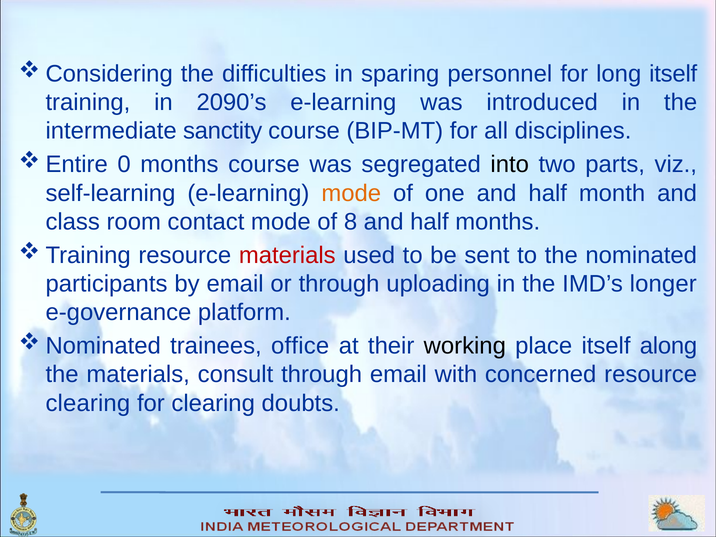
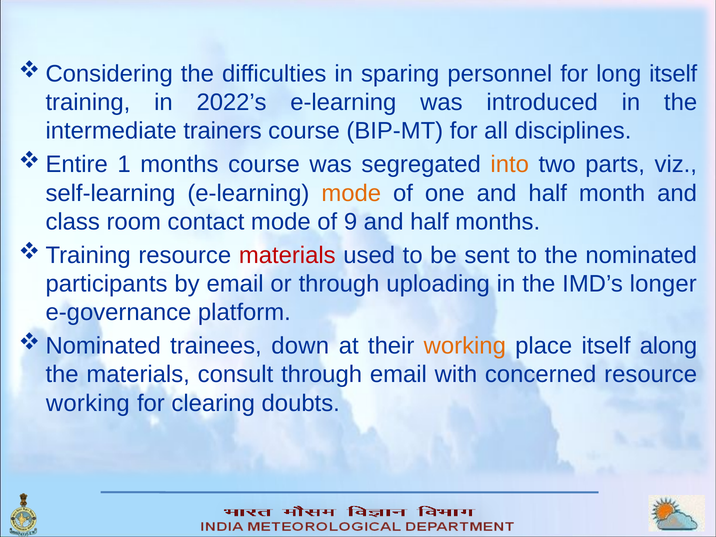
2090’s: 2090’s -> 2022’s
sanctity: sanctity -> trainers
0: 0 -> 1
into colour: black -> orange
8: 8 -> 9
office: office -> down
working at (465, 346) colour: black -> orange
clearing at (88, 403): clearing -> working
